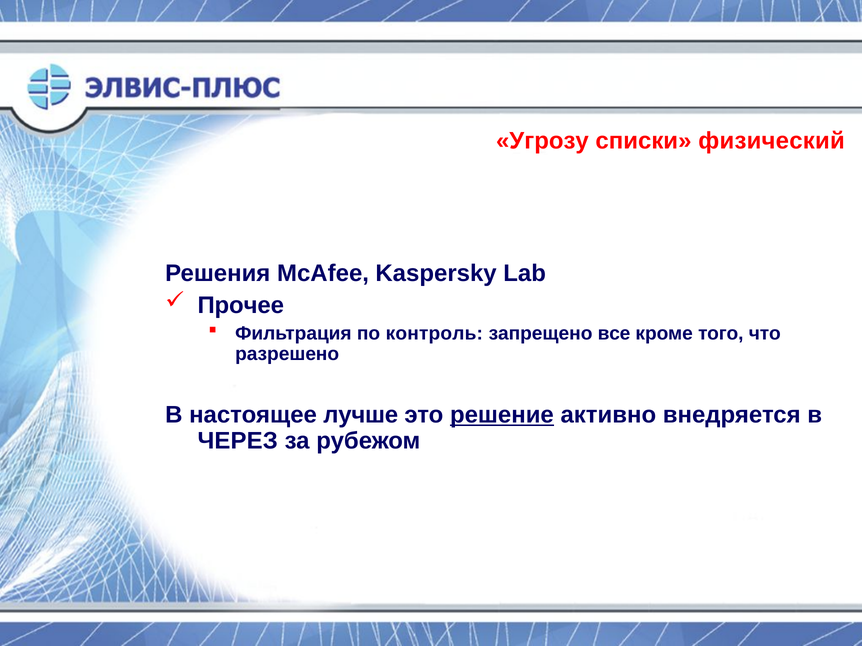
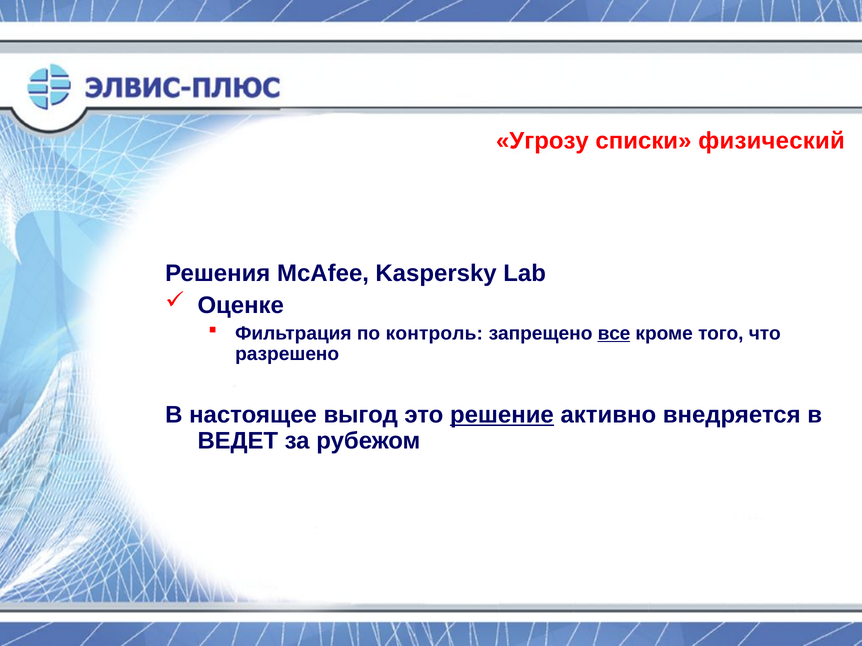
Прочее: Прочее -> Оценке
все underline: none -> present
лучше: лучше -> выгод
ЧЕРЕЗ: ЧЕРЕЗ -> ВЕДЕТ
